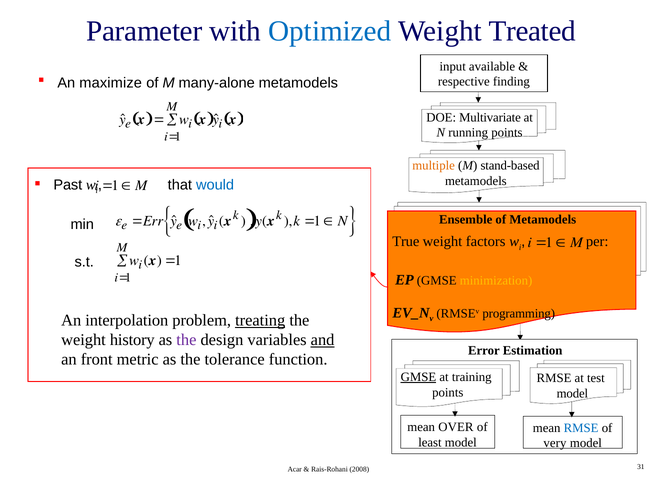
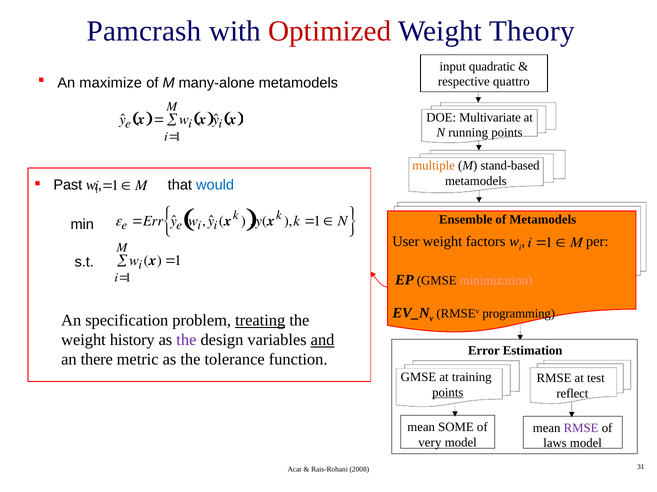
Parameter: Parameter -> Pamcrash
Optimized colour: blue -> red
Treated: Treated -> Theory
available: available -> quadratic
finding: finding -> quattro
True: True -> User
minimization colour: yellow -> pink
interpolation: interpolation -> specification
front: front -> there
GMSE at (418, 378) underline: present -> none
points at (448, 393) underline: none -> present
model at (572, 394): model -> reflect
OVER: OVER -> SOME
RMSE at (581, 428) colour: blue -> purple
least: least -> very
very: very -> laws
